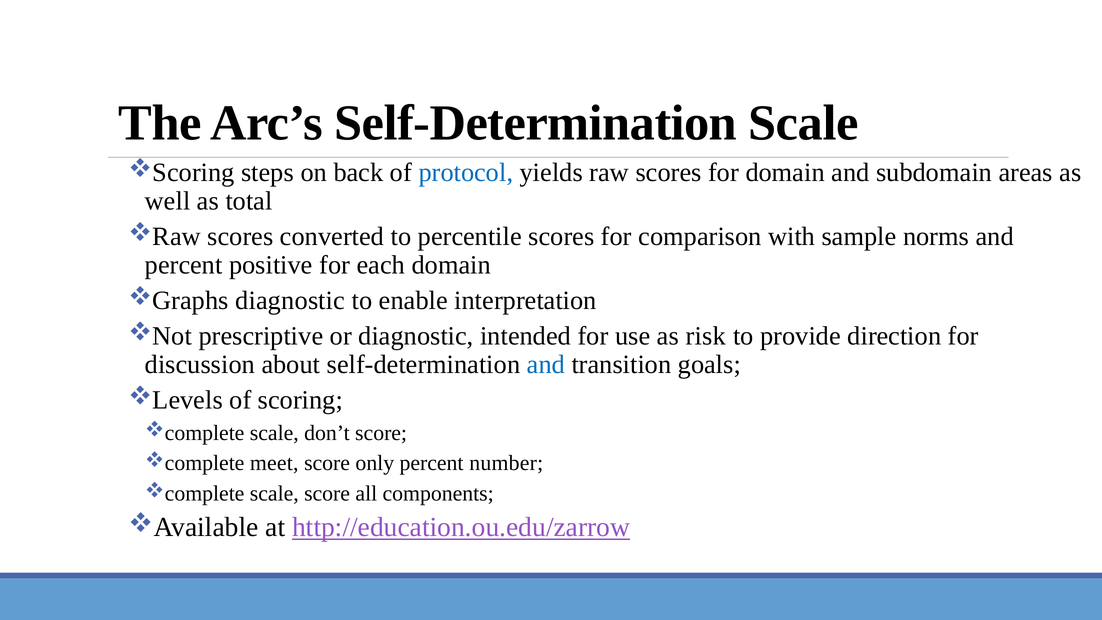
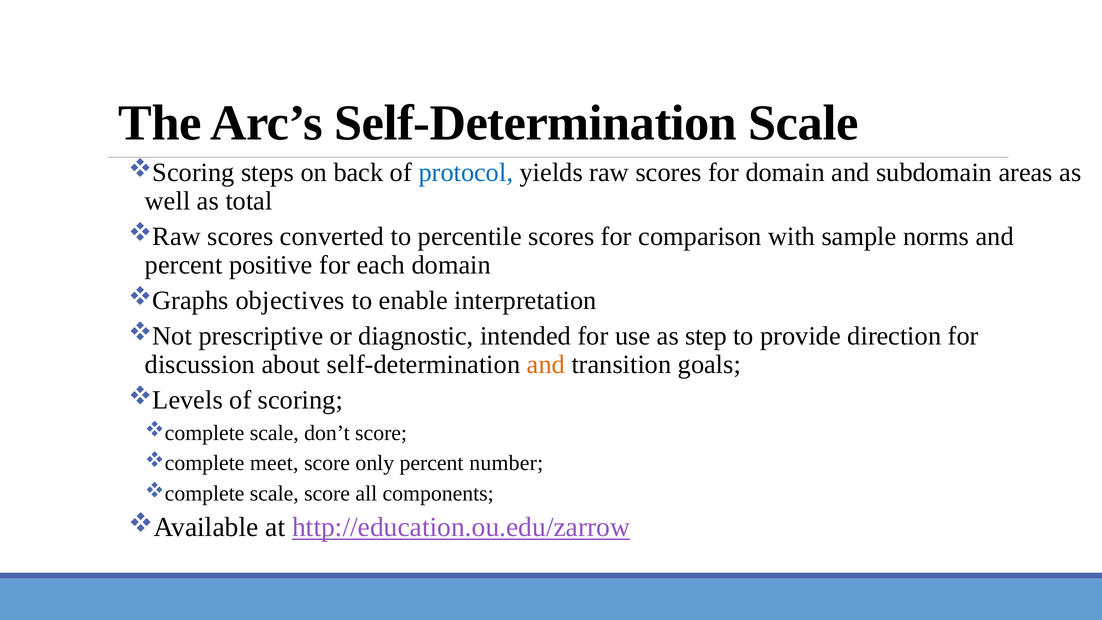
diagnostic at (290, 300): diagnostic -> objectives
risk: risk -> step
and at (546, 364) colour: blue -> orange
